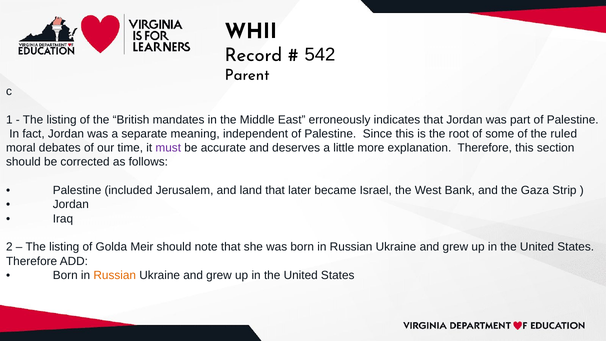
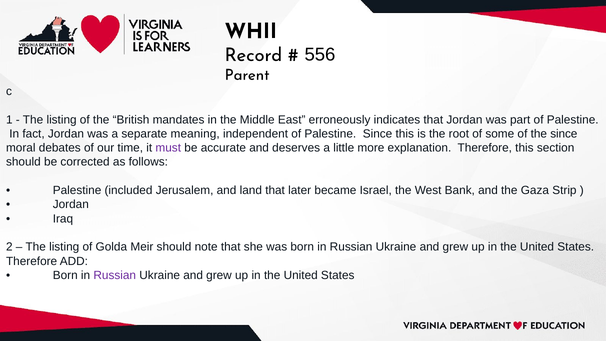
542: 542 -> 556
the ruled: ruled -> since
Russian at (115, 275) colour: orange -> purple
